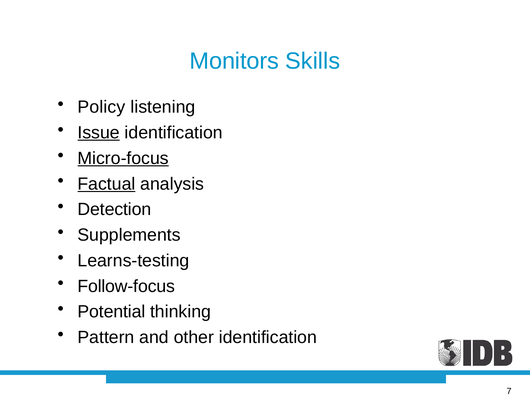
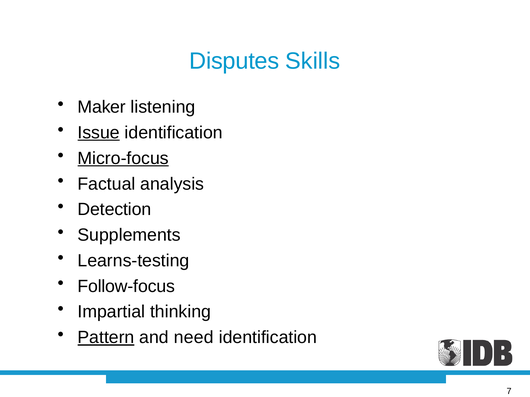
Monitors: Monitors -> Disputes
Policy: Policy -> Maker
Factual underline: present -> none
Potential: Potential -> Impartial
Pattern underline: none -> present
other: other -> need
